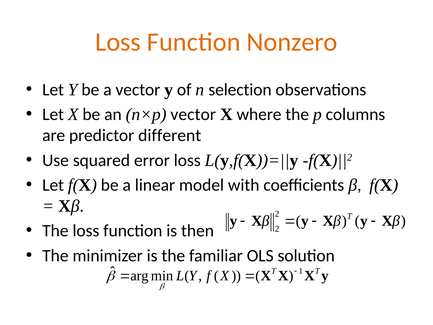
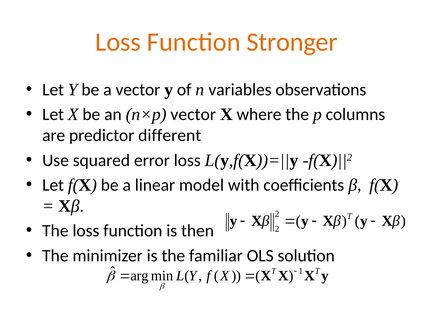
Nonzero: Nonzero -> Stronger
selection: selection -> variables
